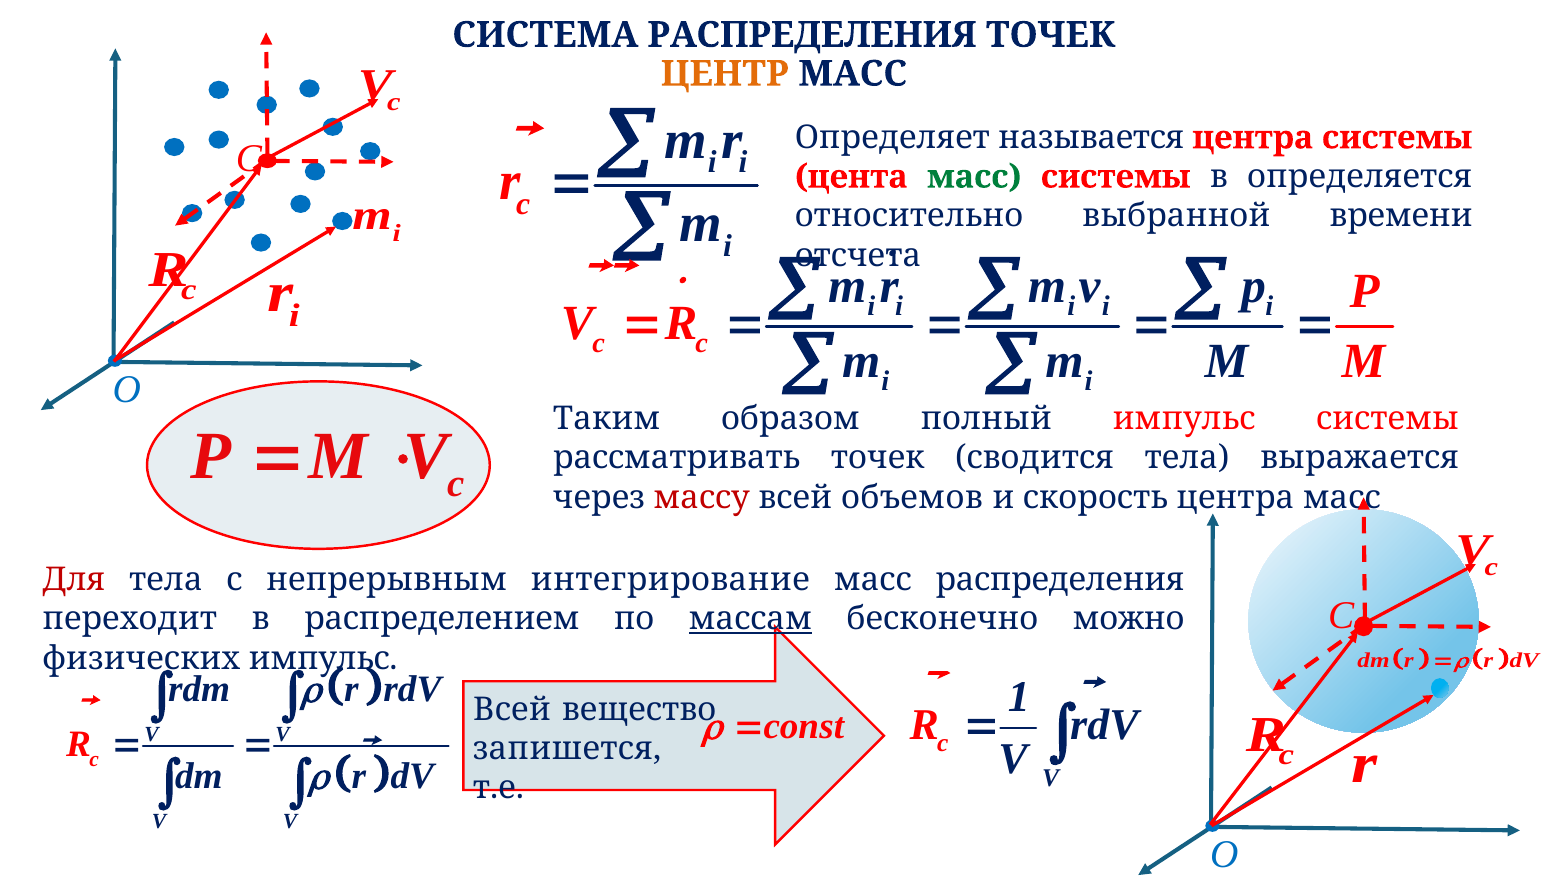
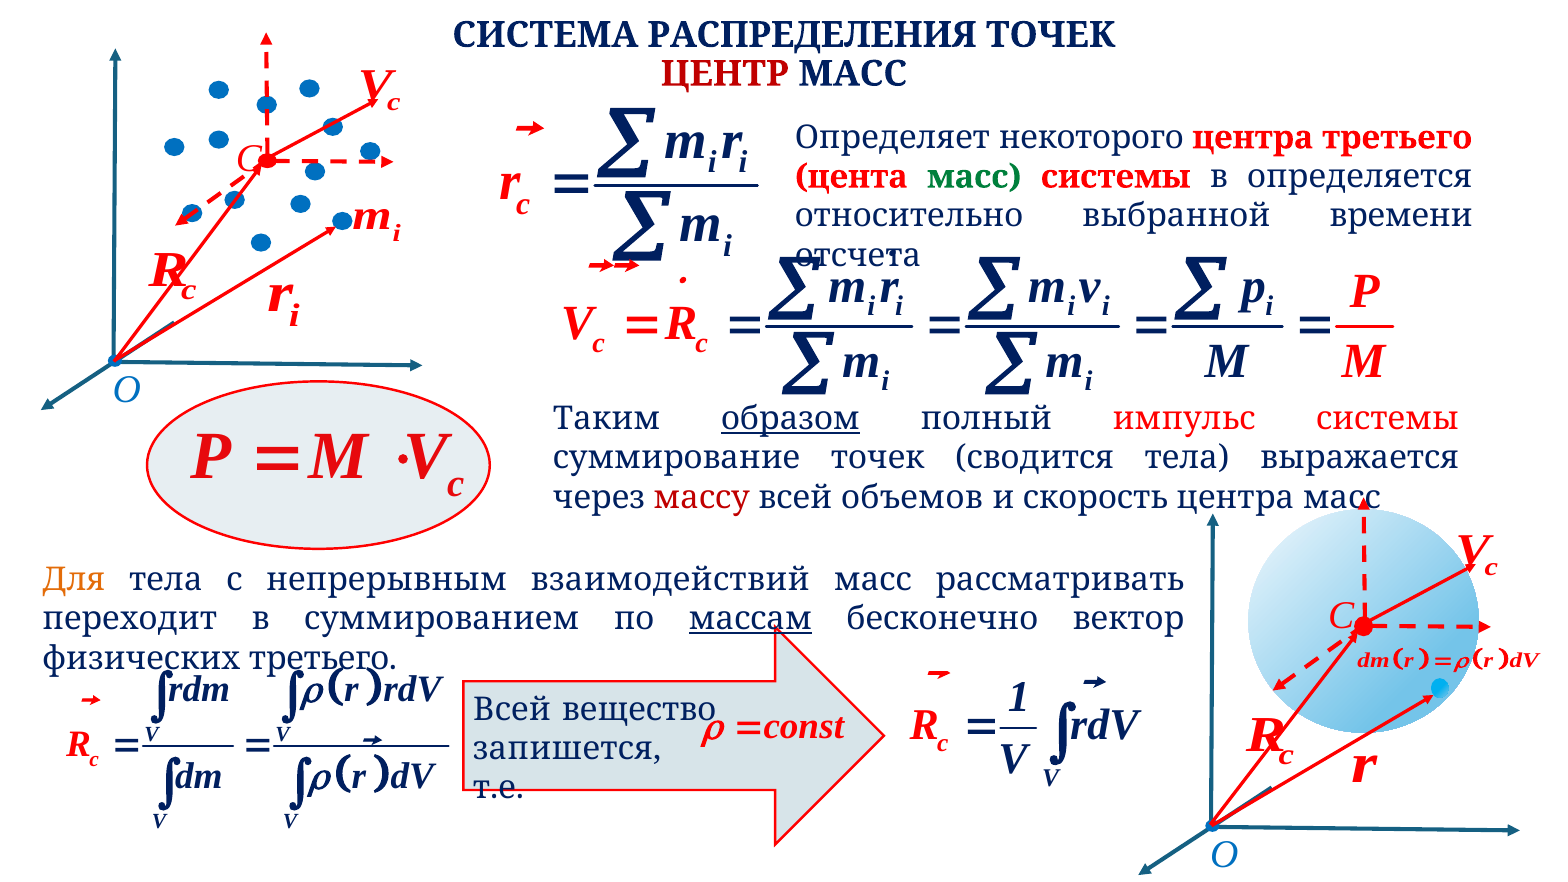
ЦЕНТР colour: orange -> red
называется: называется -> некоторого
центра системы: системы -> третьего
образом underline: none -> present
рассматривать: рассматривать -> суммирование
Для colour: red -> orange
интегрирование: интегрирование -> взаимодействий
масс распределения: распределения -> рассматривать
распределением: распределением -> суммированием
можно: можно -> вектор
импульс at (323, 658): импульс -> третьего
